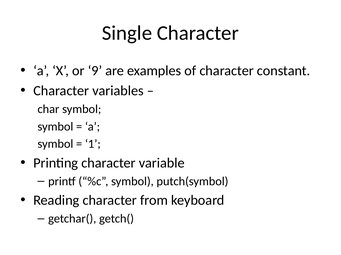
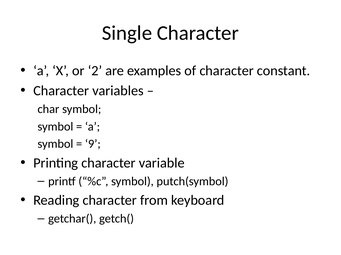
9: 9 -> 2
1: 1 -> 9
